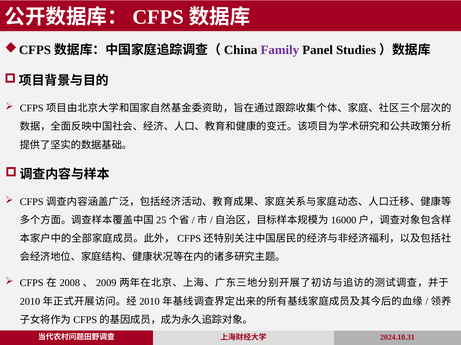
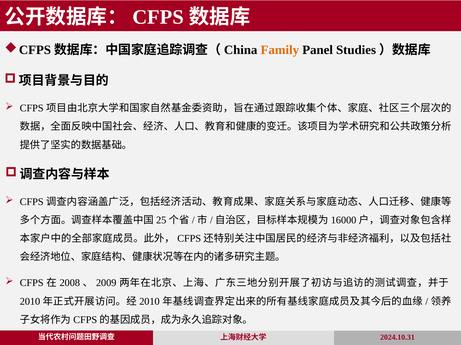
Family colour: purple -> orange
